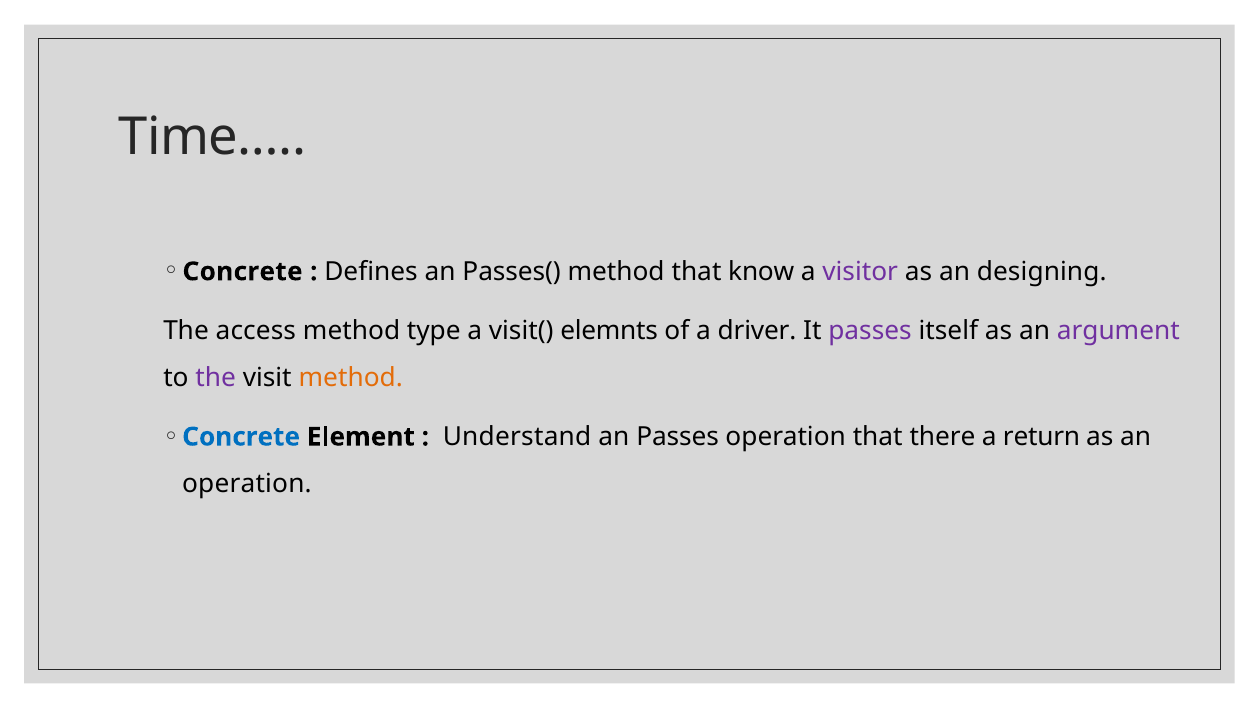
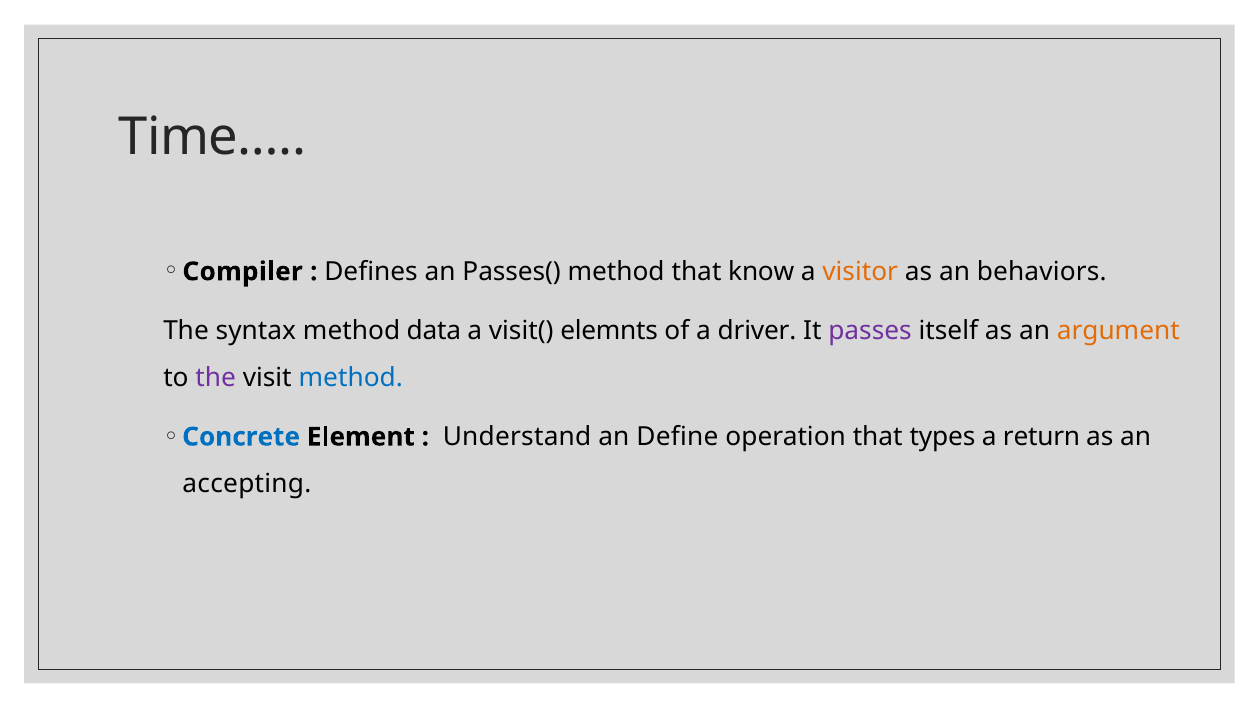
Concrete at (243, 272): Concrete -> Compiler
visitor colour: purple -> orange
designing: designing -> behaviors
access: access -> syntax
type: type -> data
argument colour: purple -> orange
method at (351, 378) colour: orange -> blue
an Passes: Passes -> Define
there: there -> types
operation at (247, 484): operation -> accepting
